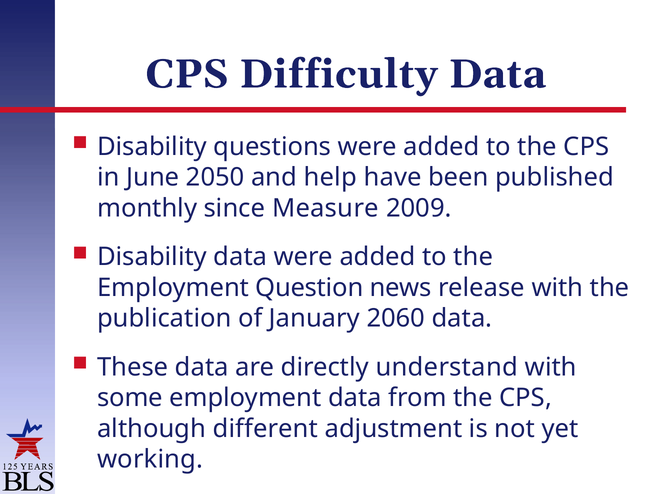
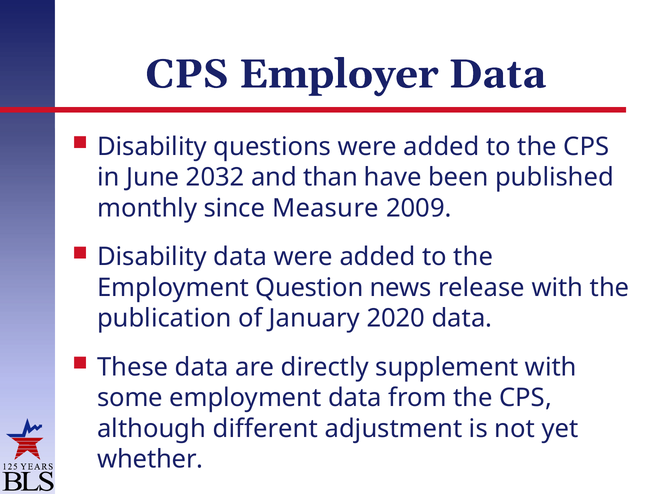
Difficulty: Difficulty -> Employer
2050: 2050 -> 2032
help: help -> than
2060: 2060 -> 2020
understand: understand -> supplement
working: working -> whether
